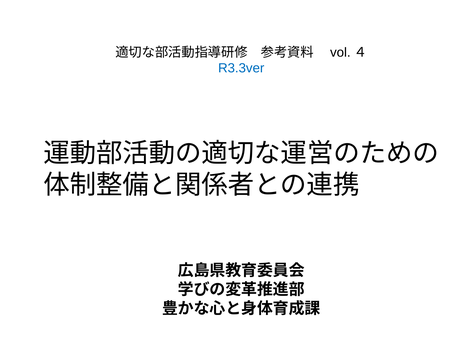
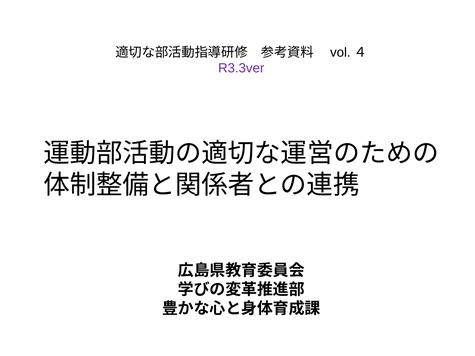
R3.3ver colour: blue -> purple
